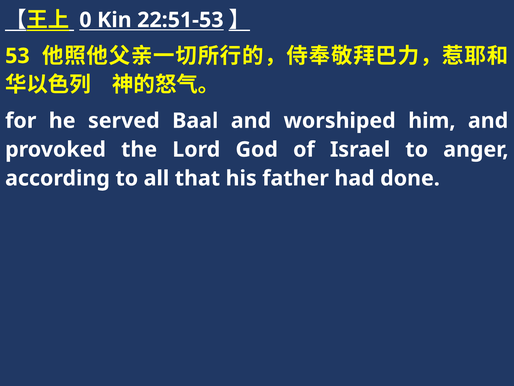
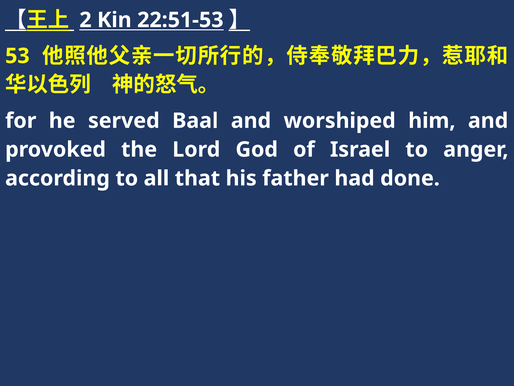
0: 0 -> 2
